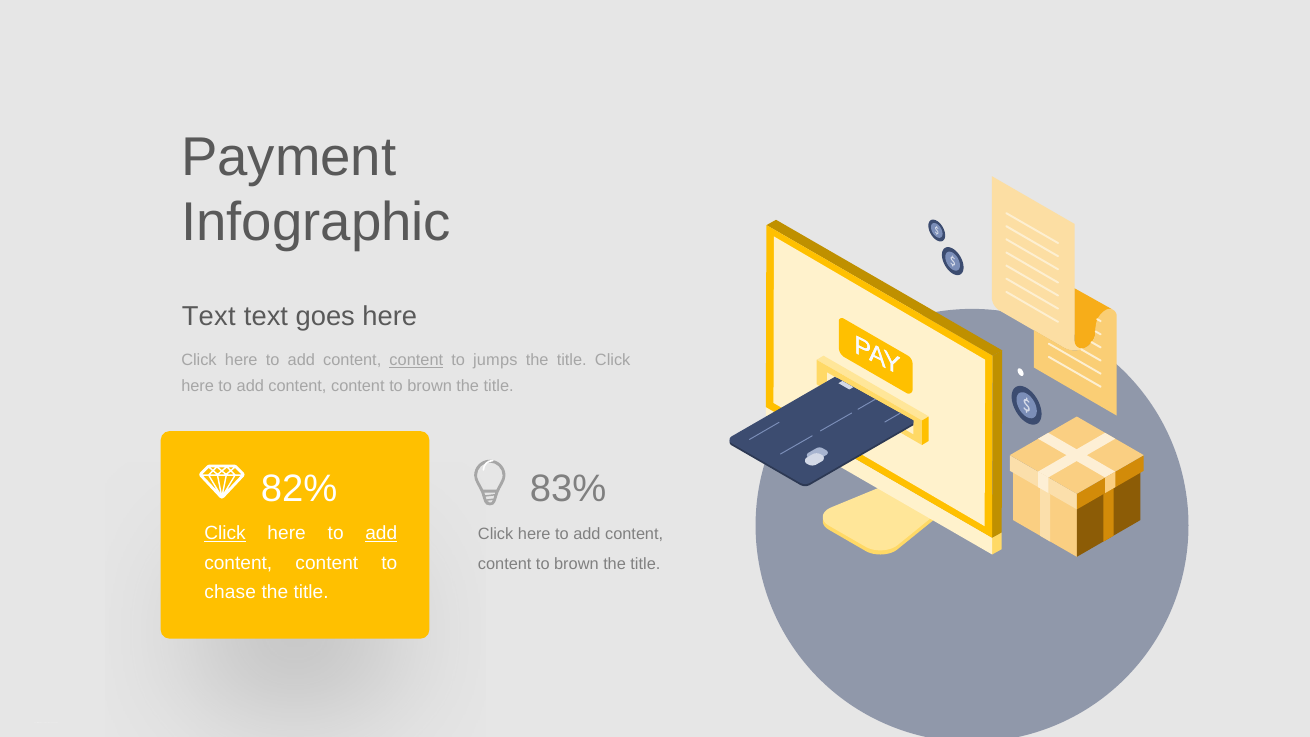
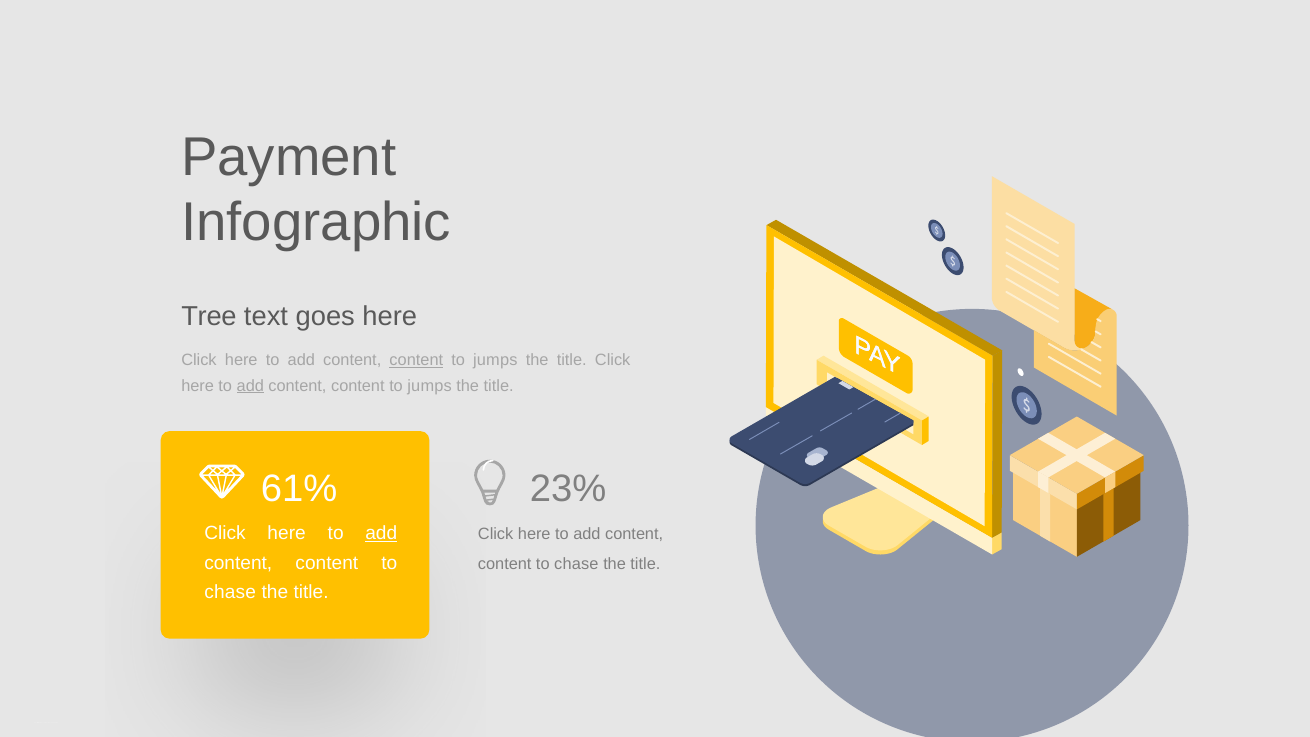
Text at (209, 316): Text -> Tree
add at (250, 386) underline: none -> present
brown at (430, 386): brown -> jumps
82%: 82% -> 61%
83%: 83% -> 23%
Click at (225, 533) underline: present -> none
brown at (576, 564): brown -> chase
